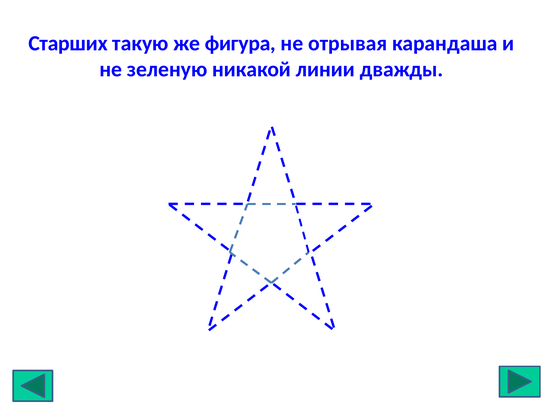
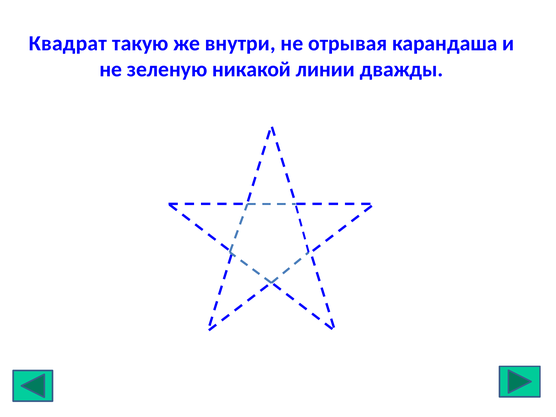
Старших: Старших -> Квадрат
фигура: фигура -> внутри
